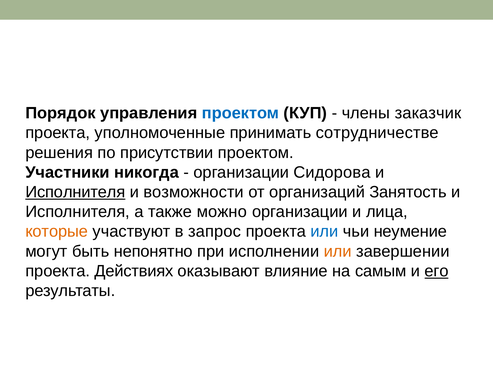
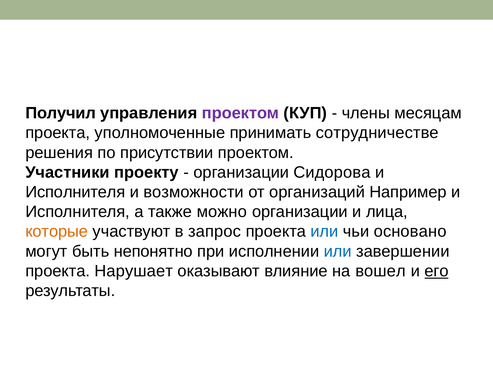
Порядок: Порядок -> Получил
проектом at (241, 113) colour: blue -> purple
заказчик: заказчик -> месяцам
никогда: никогда -> проекту
Исполнителя at (75, 192) underline: present -> none
Занятость: Занятость -> Например
неумение: неумение -> основано
или at (338, 251) colour: orange -> blue
Действиях: Действиях -> Нарушает
самым: самым -> вошел
